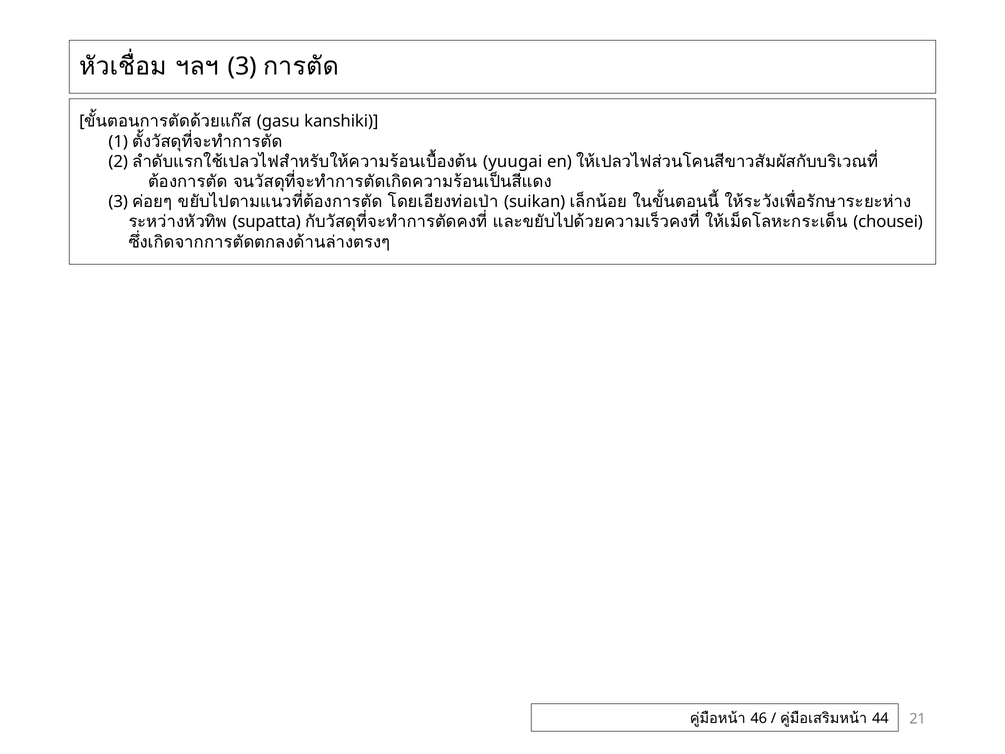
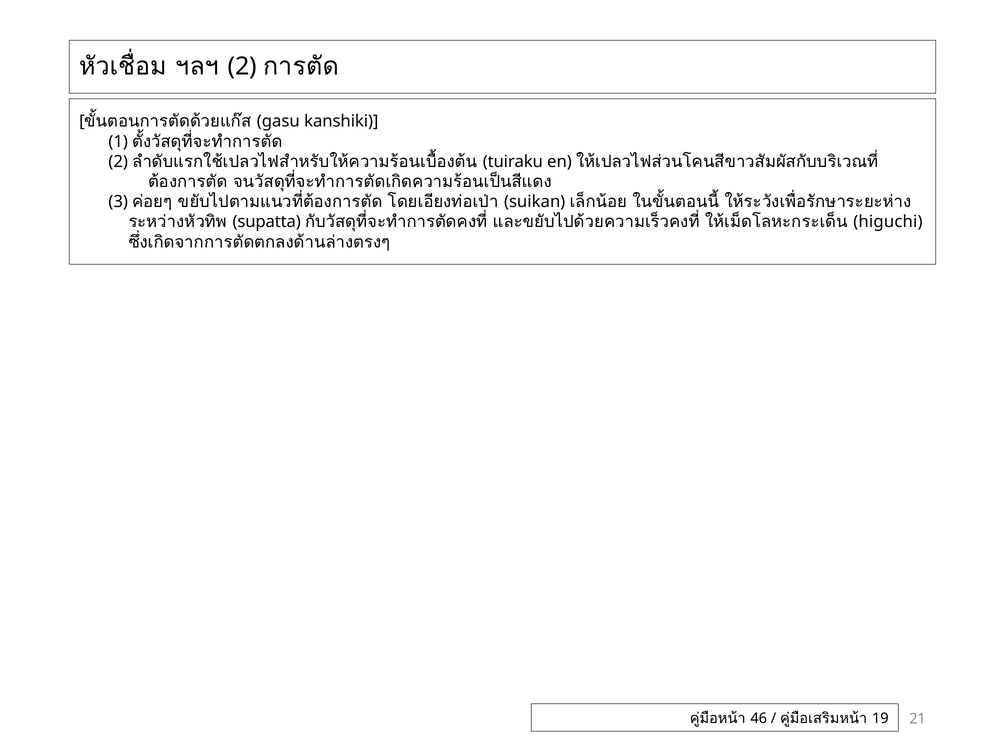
3 at (242, 66): 3 -> 2
yuugai: yuugai -> tuiraku
chousei: chousei -> higuchi
44: 44 -> 19
